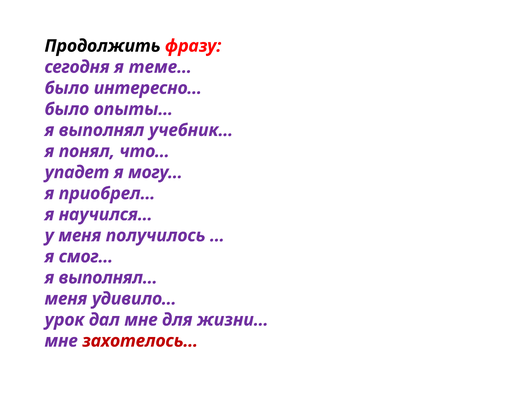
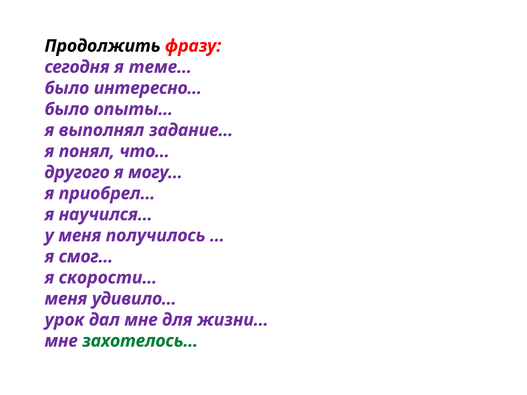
учебник…: учебник… -> задание…
упадет: упадет -> другого
выполнял…: выполнял… -> скорости…
захотелось… colour: red -> green
